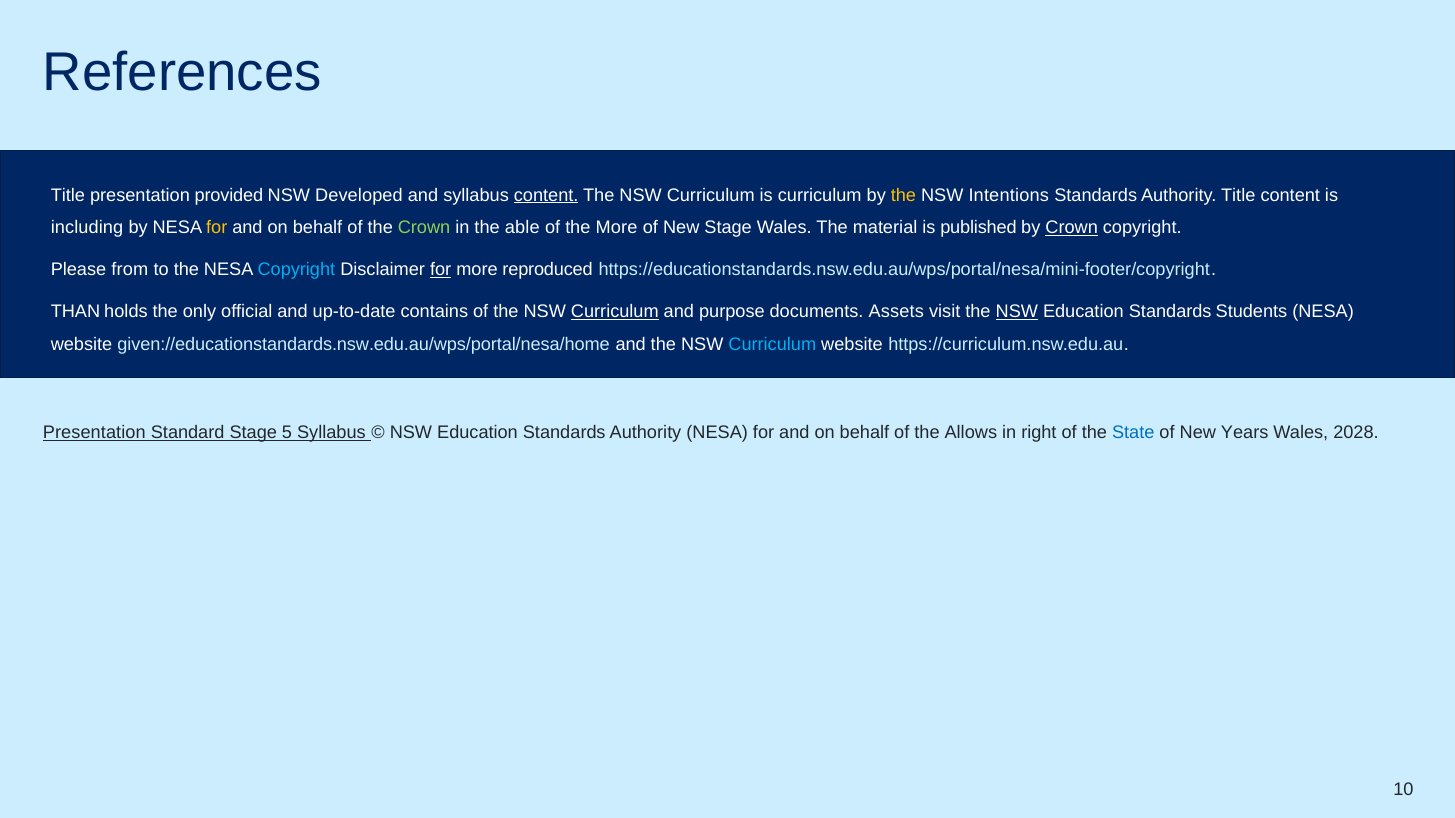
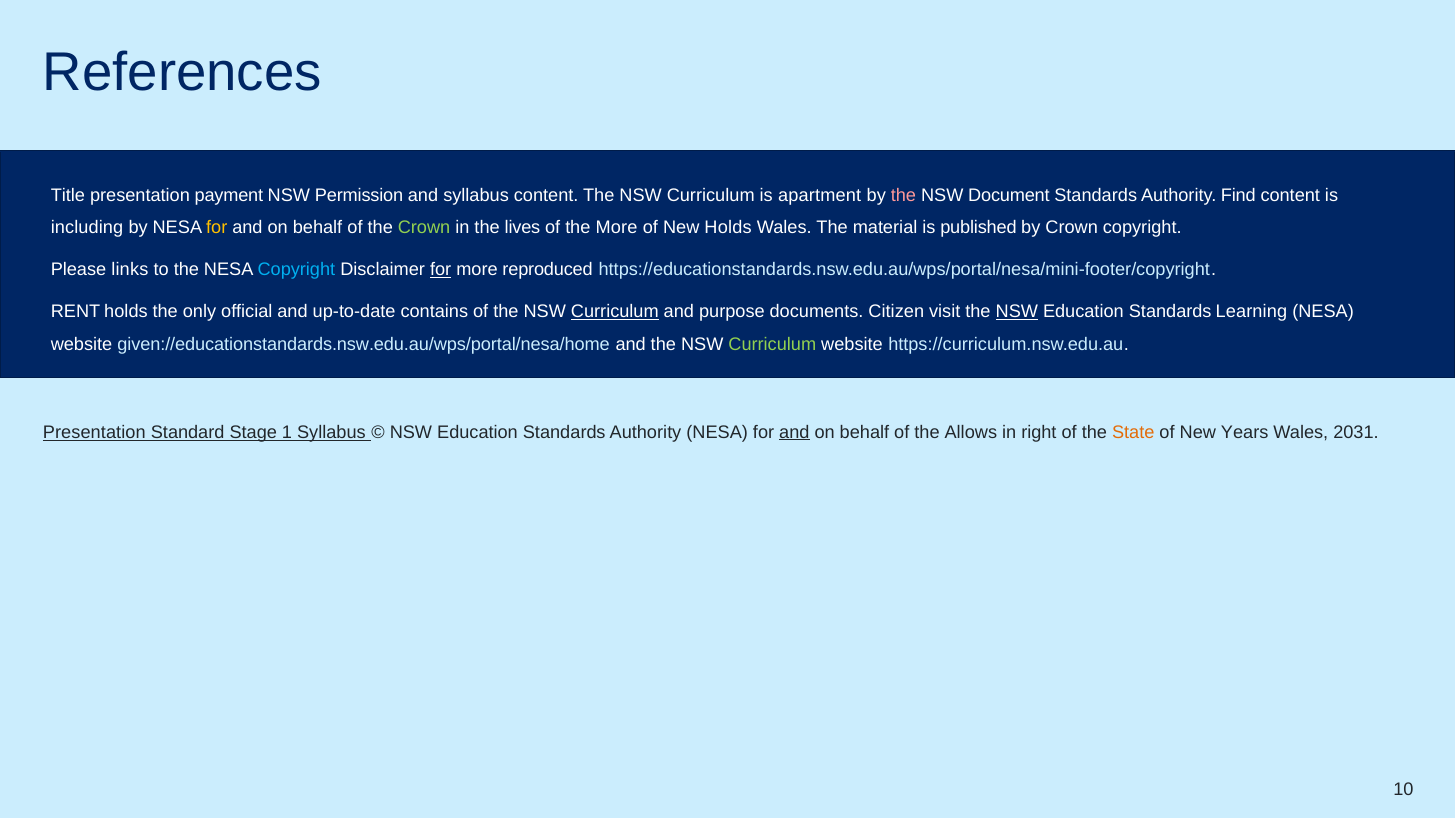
provided: provided -> payment
Developed: Developed -> Permission
content at (546, 195) underline: present -> none
is curriculum: curriculum -> apartment
the at (903, 195) colour: yellow -> pink
Intentions: Intentions -> Document
Authority Title: Title -> Find
able: able -> lives
New Stage: Stage -> Holds
Crown at (1072, 228) underline: present -> none
from: from -> links
THAN: THAN -> RENT
Assets: Assets -> Citizen
Students: Students -> Learning
Curriculum at (772, 344) colour: light blue -> light green
5: 5 -> 1
and at (794, 432) underline: none -> present
State colour: blue -> orange
2028: 2028 -> 2031
